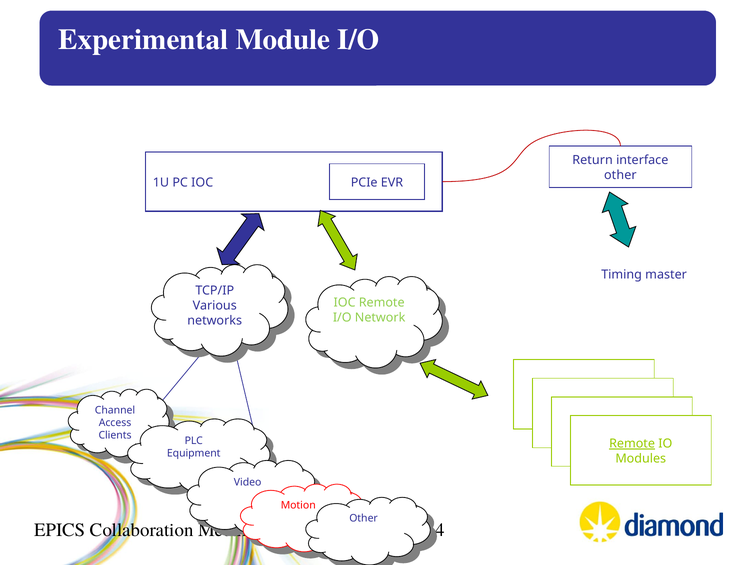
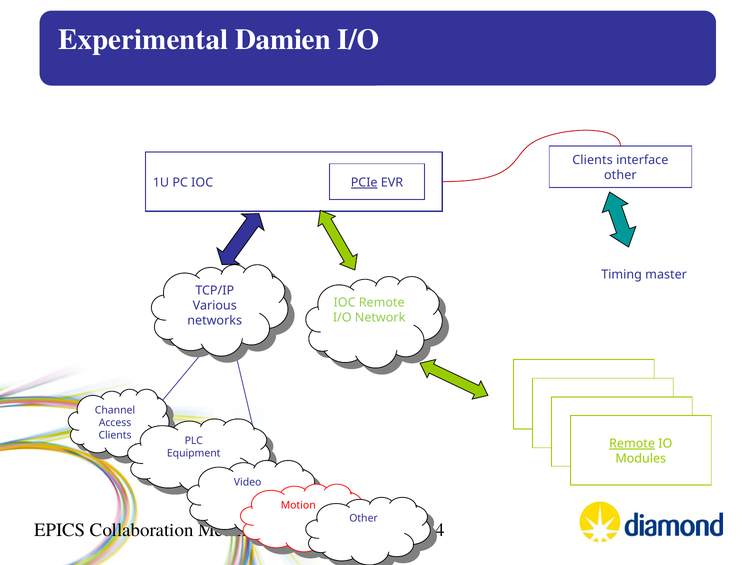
Module: Module -> Damien
Return at (593, 160): Return -> Clients
PCIe underline: none -> present
